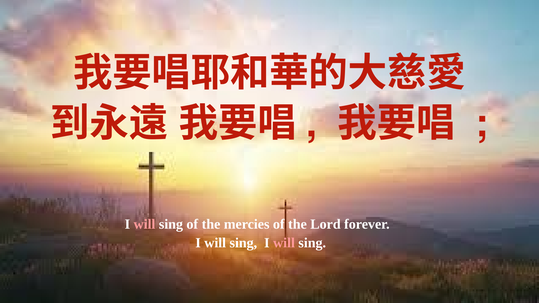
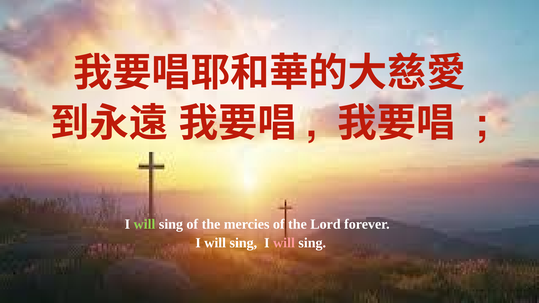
will at (144, 224) colour: pink -> light green
